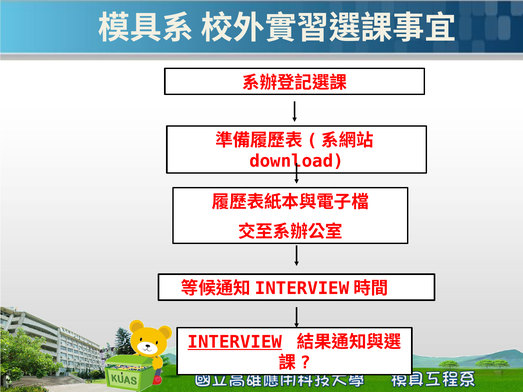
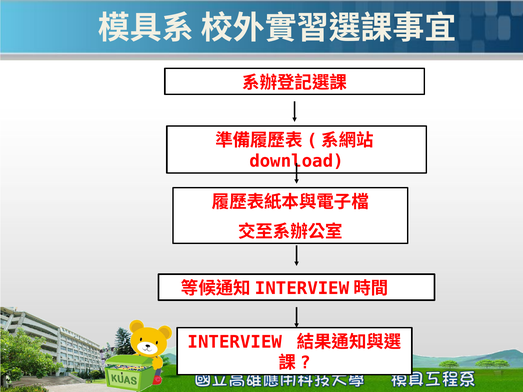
INTERVIEW underline: present -> none
